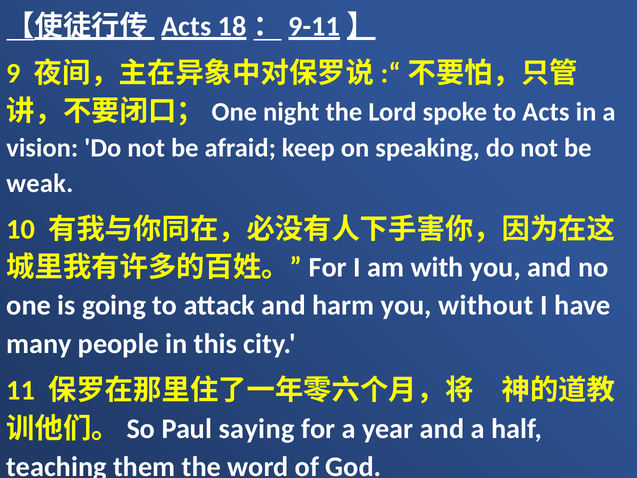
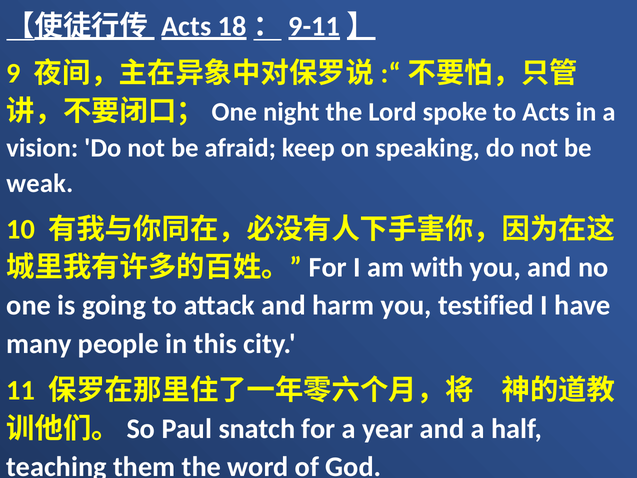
without: without -> testified
saying: saying -> snatch
